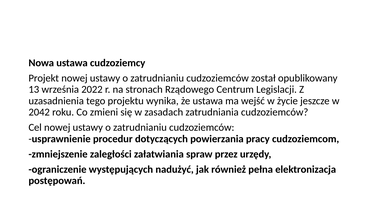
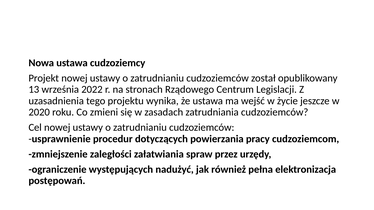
2042: 2042 -> 2020
